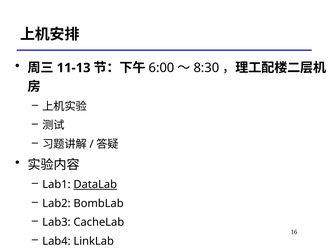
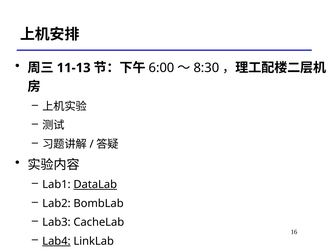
Lab4 underline: none -> present
